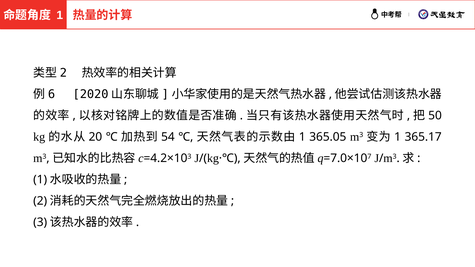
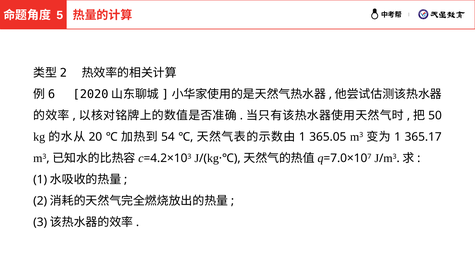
1 at (60, 15): 1 -> 5
